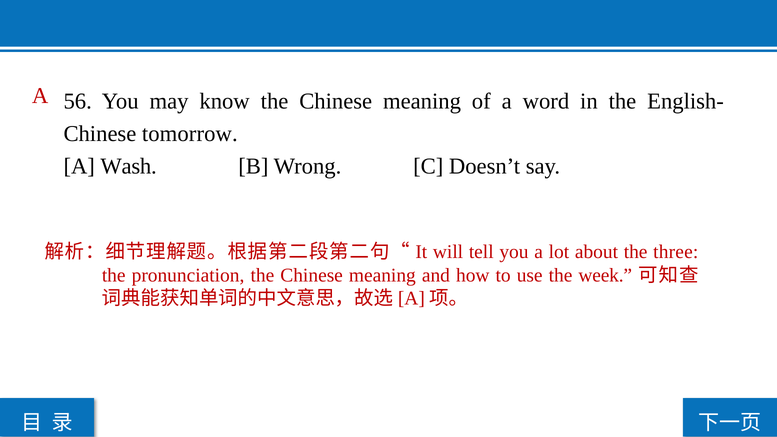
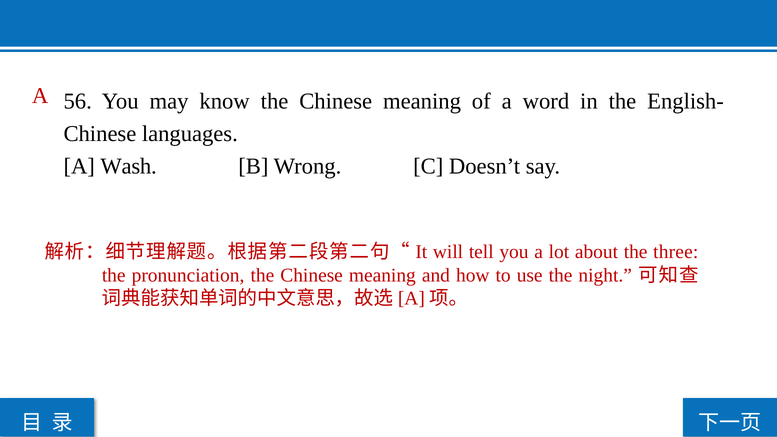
tomorrow: tomorrow -> languages
week: week -> night
